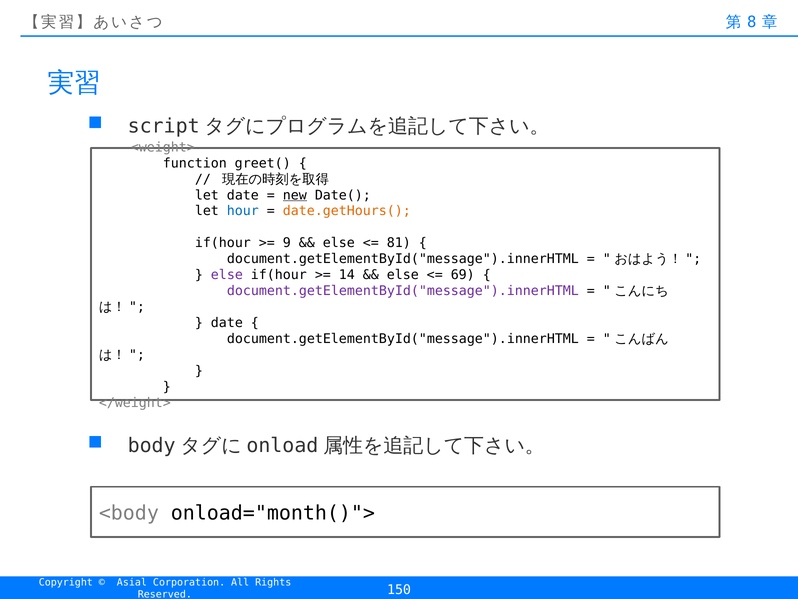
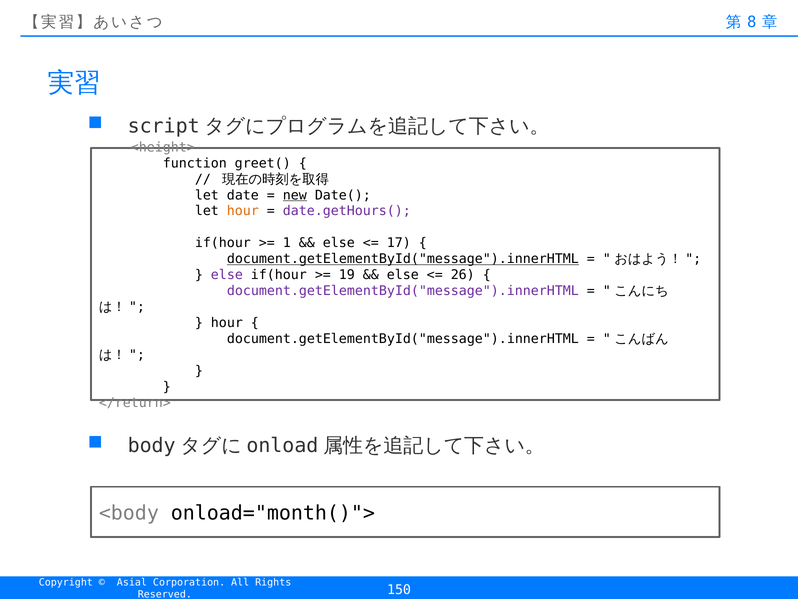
<weight>: <weight> -> <height>
hour at (243, 211) colour: blue -> orange
date.getHours( colour: orange -> purple
9: 9 -> 1
81: 81 -> 17
document.getElementById("message").innerHTML at (403, 259) underline: none -> present
14: 14 -> 19
69: 69 -> 26
date at (227, 323): date -> hour
</weight>: </weight> -> </return>
